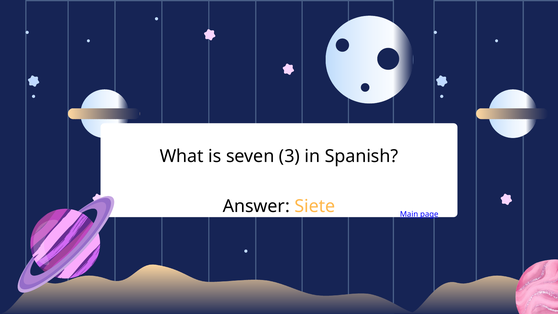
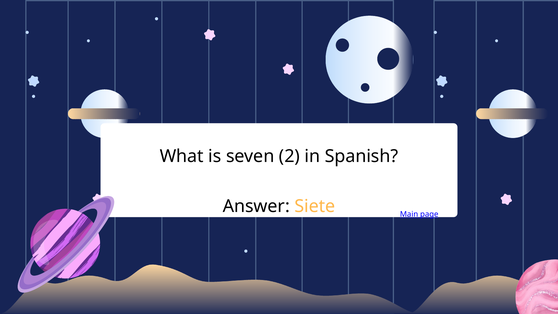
3: 3 -> 2
